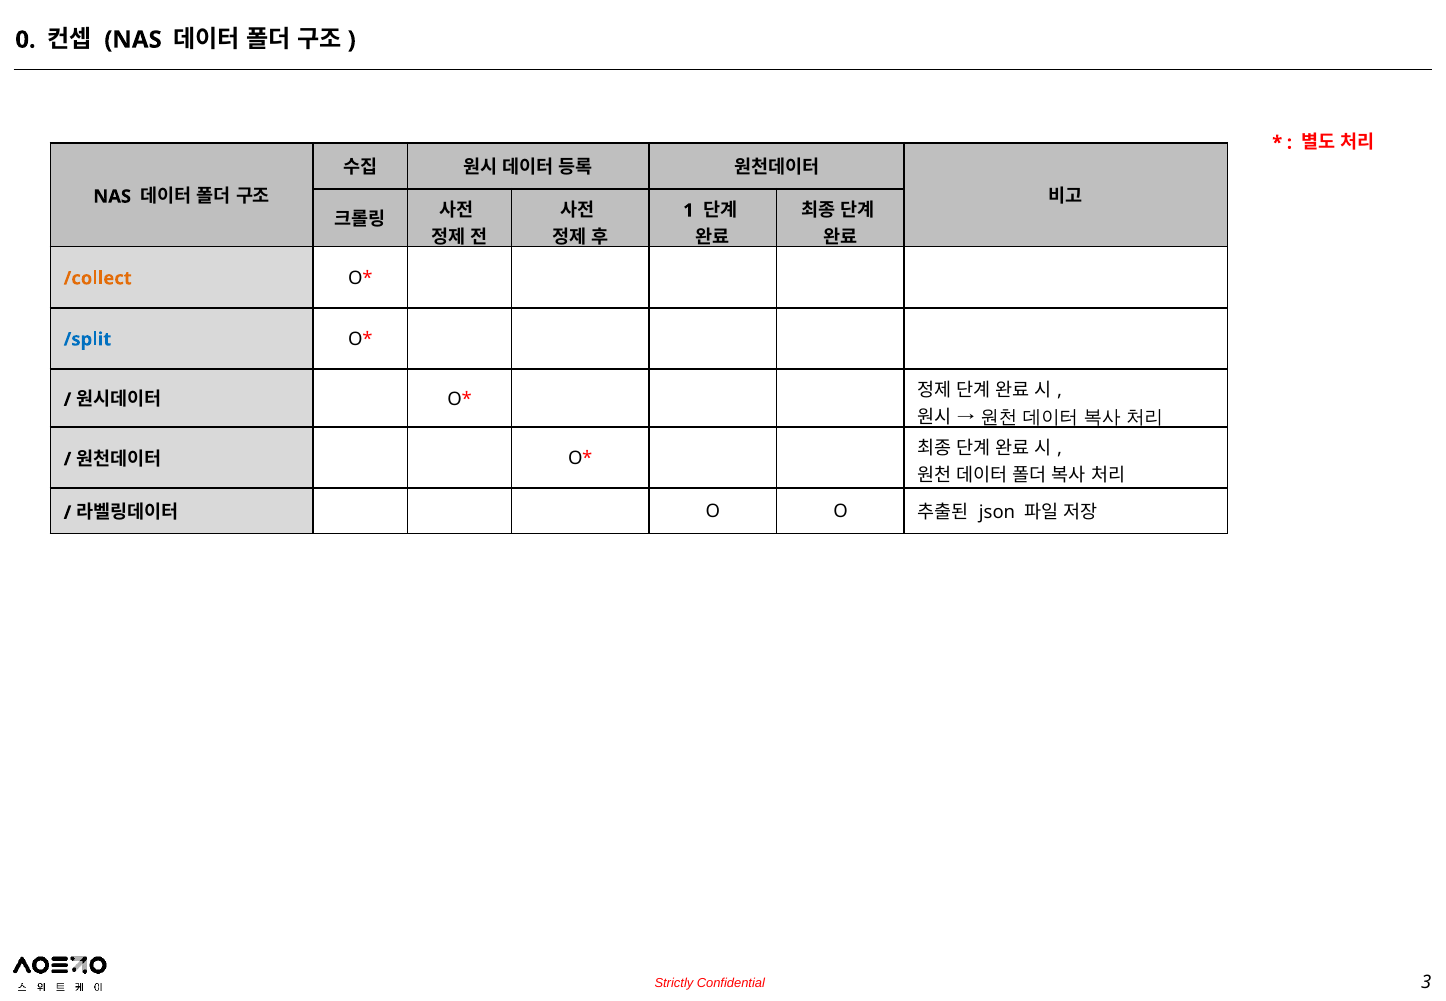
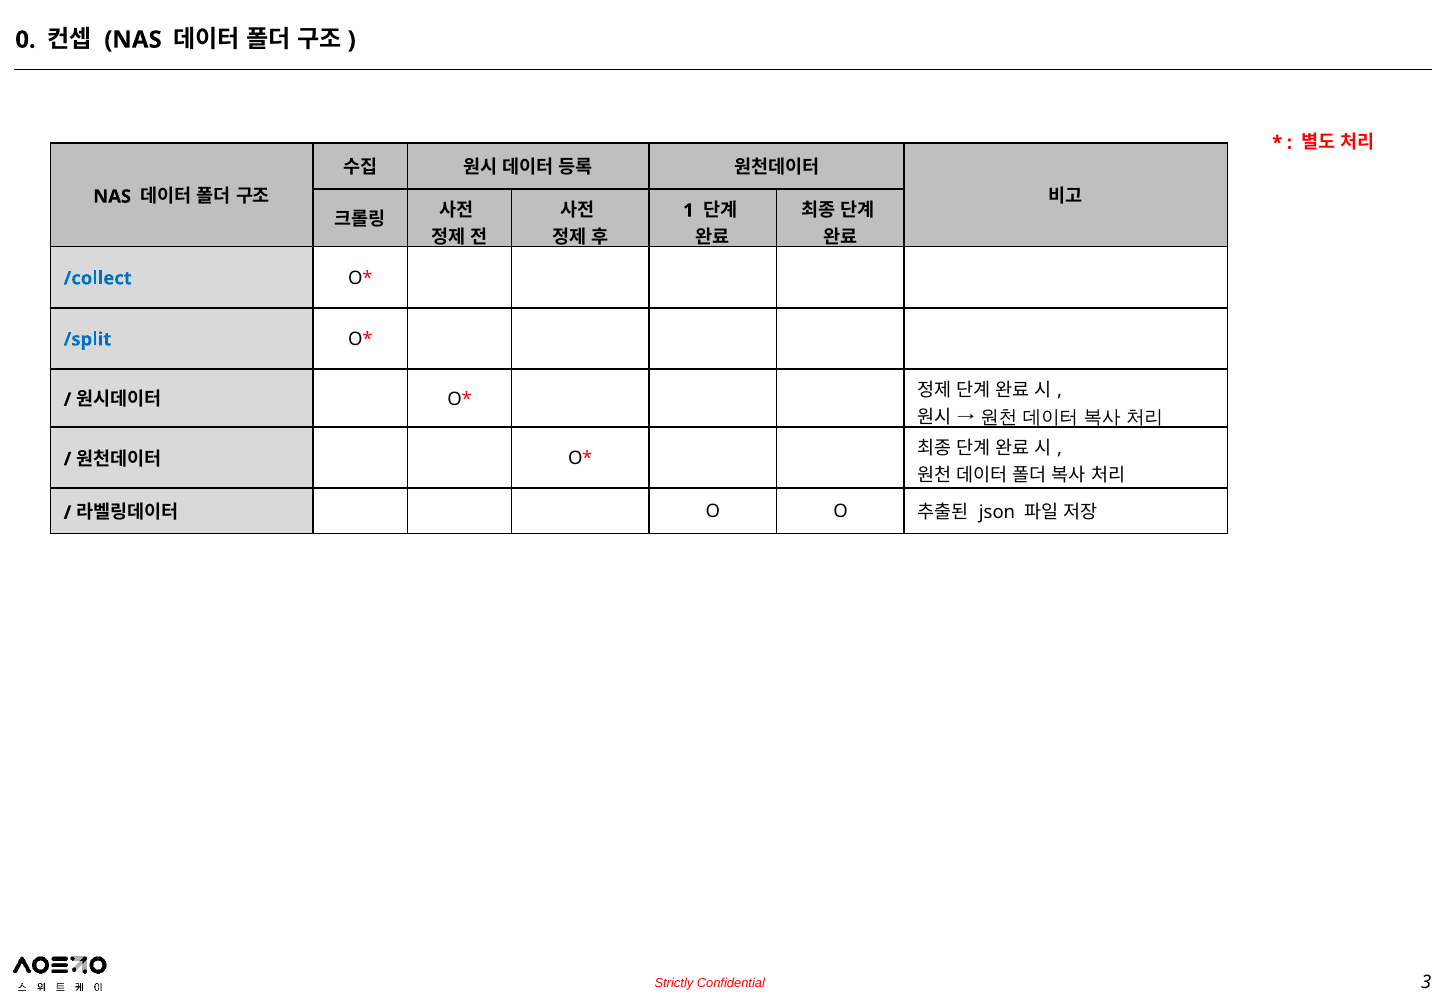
/collect colour: orange -> blue
